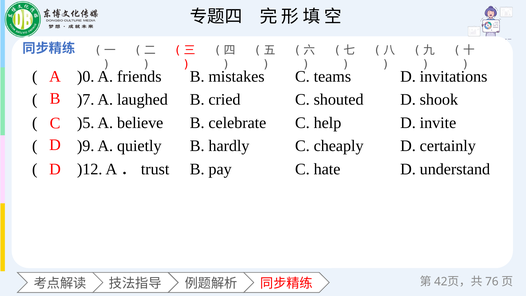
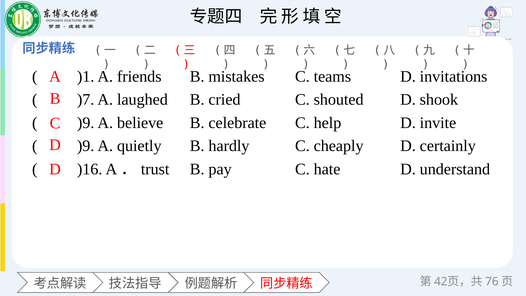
)0: )0 -> )1
)5 at (86, 123): )5 -> )9
)12: )12 -> )16
